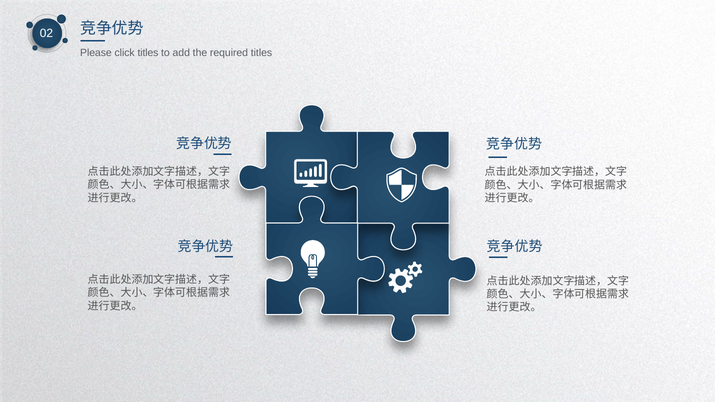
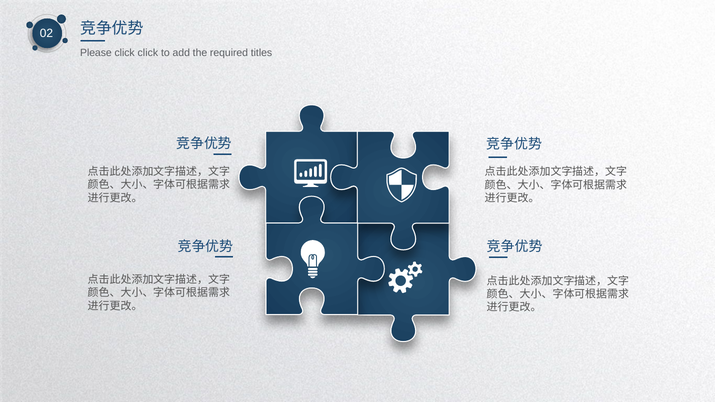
click titles: titles -> click
